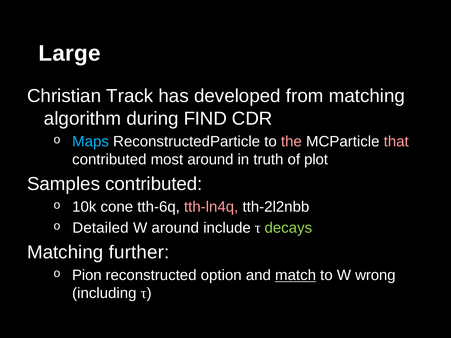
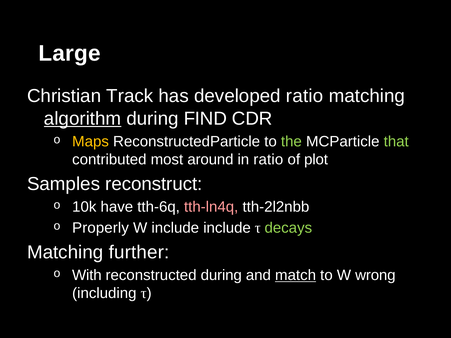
developed from: from -> ratio
algorithm underline: none -> present
Maps colour: light blue -> yellow
the colour: pink -> light green
that colour: pink -> light green
in truth: truth -> ratio
Samples contributed: contributed -> reconstruct
cone: cone -> have
Detailed: Detailed -> Properly
W around: around -> include
Pion: Pion -> With
reconstructed option: option -> during
